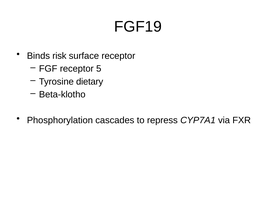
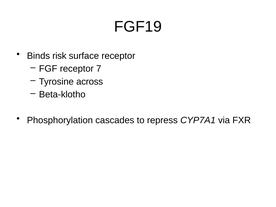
5: 5 -> 7
dietary: dietary -> across
